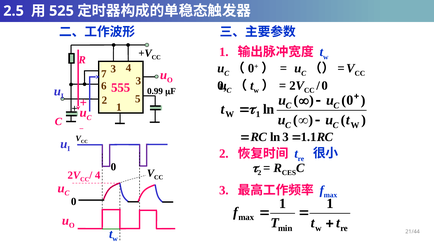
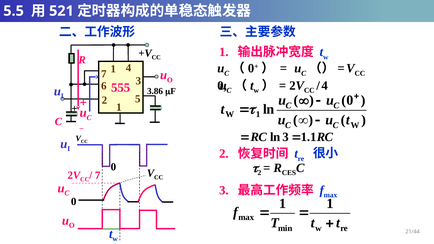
2.5: 2.5 -> 5.5
525: 525 -> 521
7 3: 3 -> 1
0 at (325, 86): 0 -> 4
0.99: 0.99 -> 3.86
4 at (98, 175): 4 -> 7
